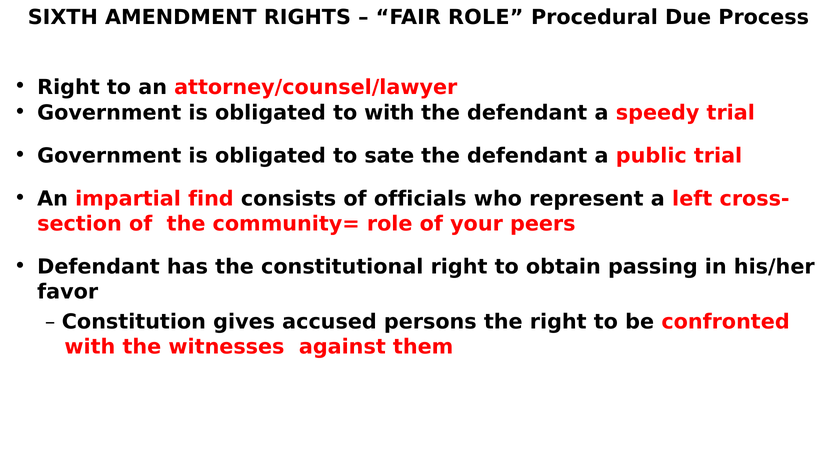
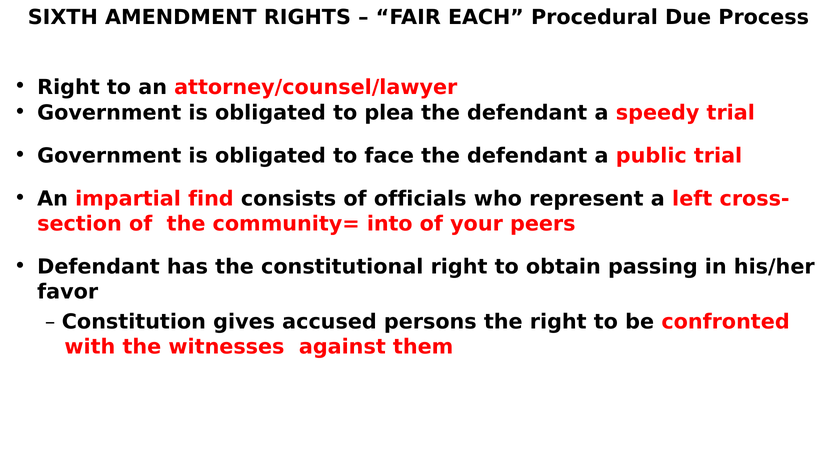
FAIR ROLE: ROLE -> EACH
to with: with -> plea
sate: sate -> face
community= role: role -> into
